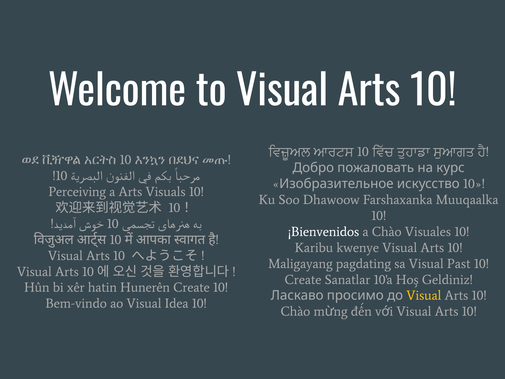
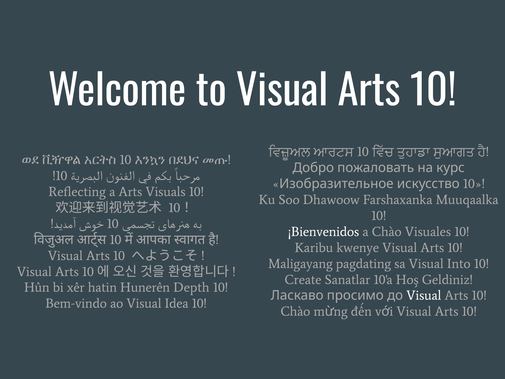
Perceiving: Perceiving -> Reflecting
Past: Past -> Into
Hunerên Create: Create -> Depth
Visual at (424, 295) colour: yellow -> white
